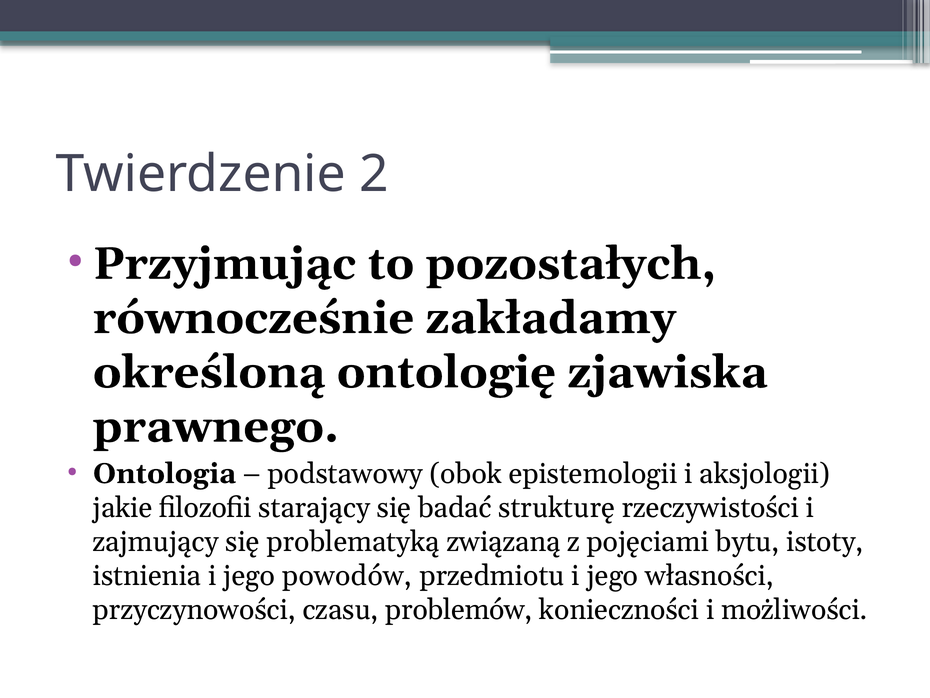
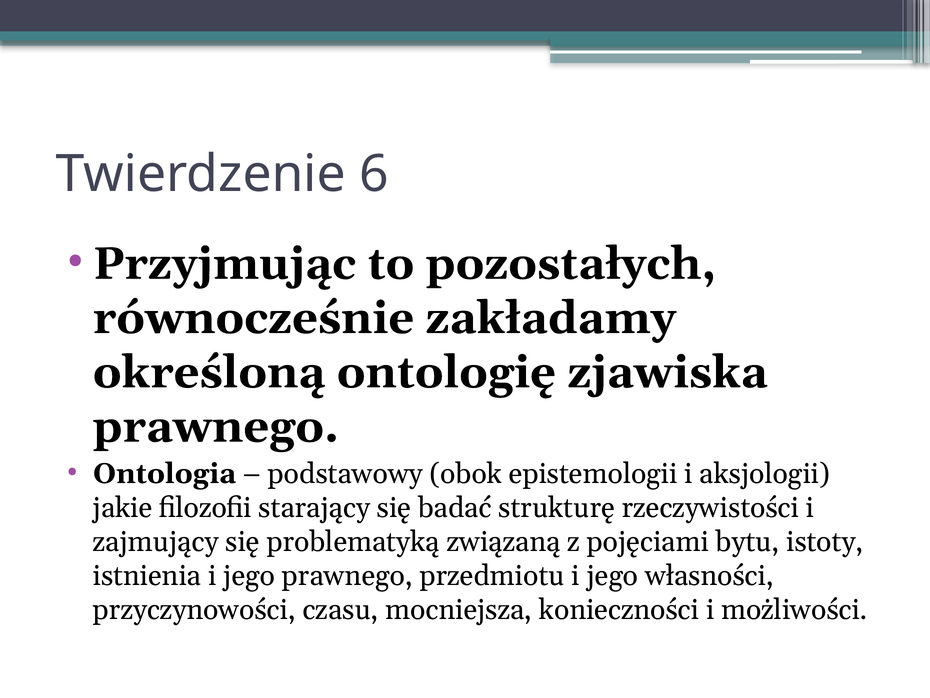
2: 2 -> 6
jego powodów: powodów -> prawnego
problemów: problemów -> mocniejsza
